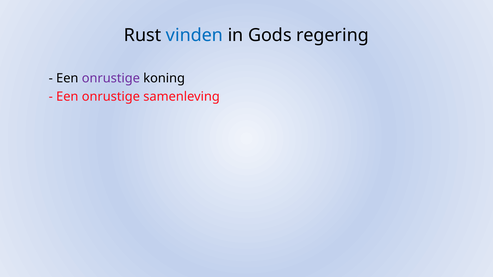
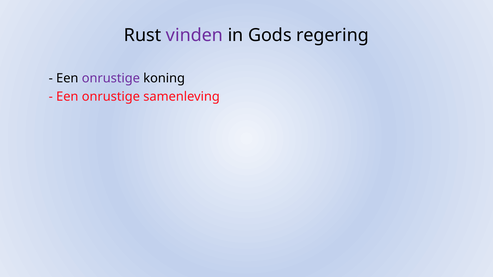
vinden colour: blue -> purple
